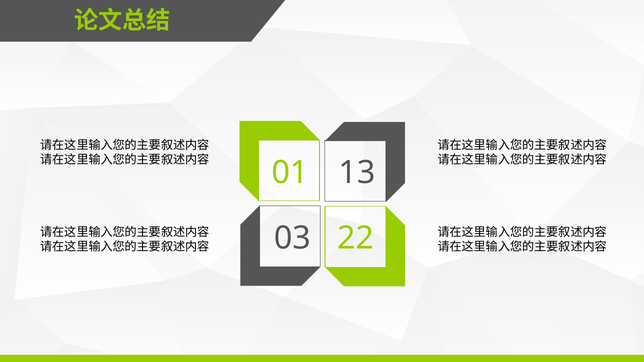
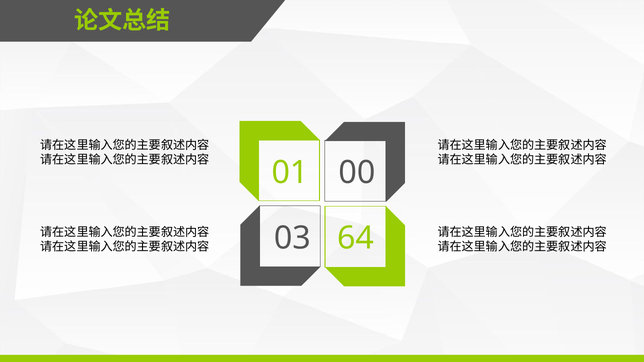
13: 13 -> 00
22: 22 -> 64
